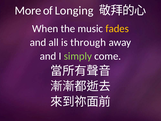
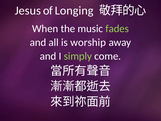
More: More -> Jesus
fades colour: yellow -> light green
through: through -> worship
